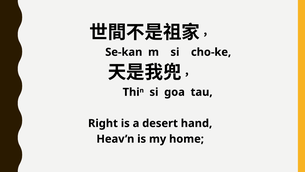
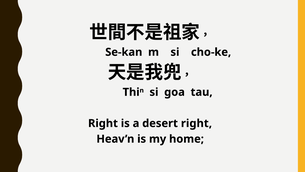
desert hand: hand -> right
